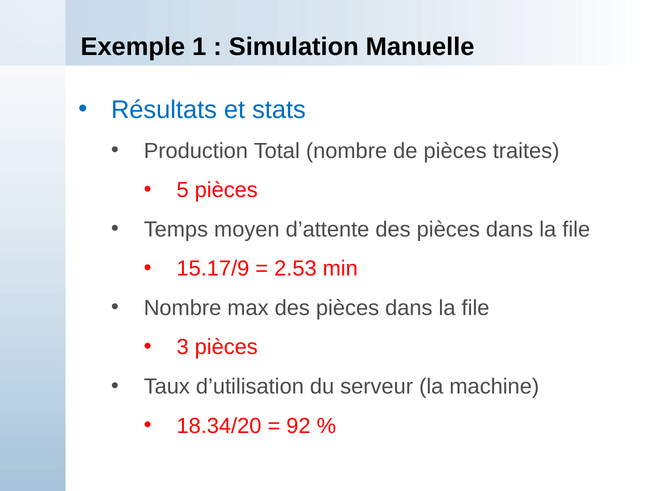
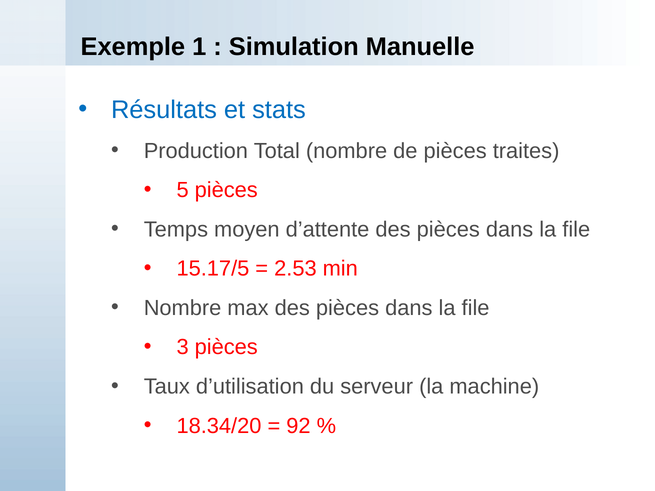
15.17/9: 15.17/9 -> 15.17/5
